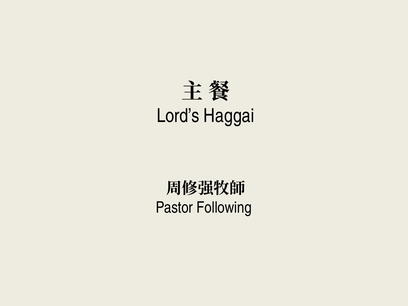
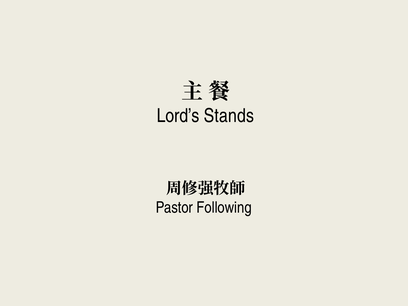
Haggai: Haggai -> Stands
